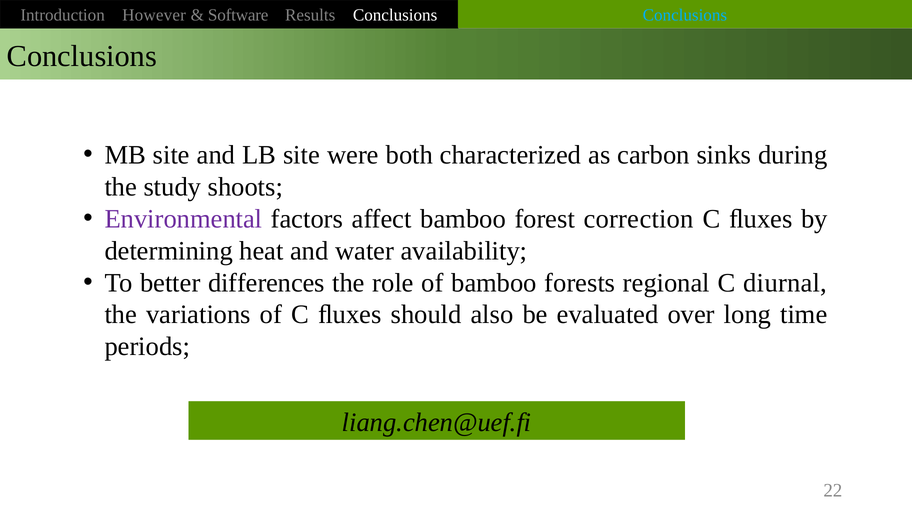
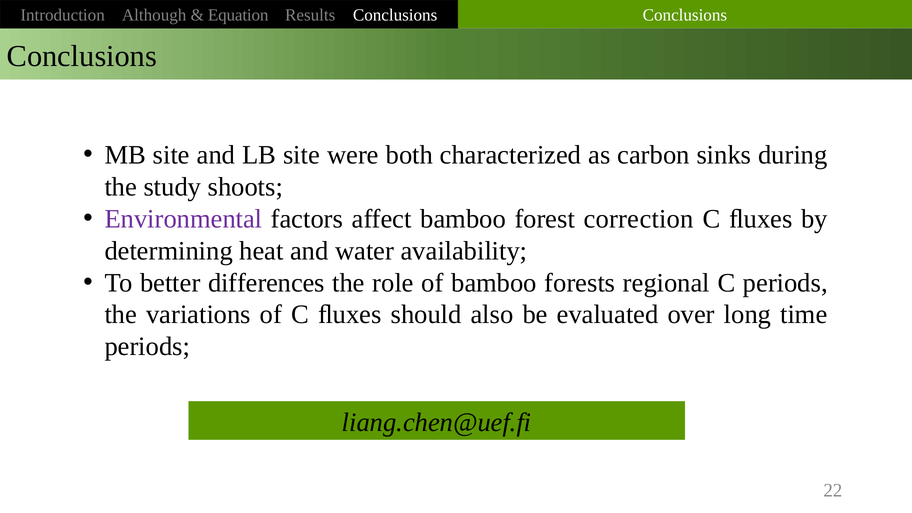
However: However -> Although
Software: Software -> Equation
Conclusions at (685, 15) colour: light blue -> white
C diurnal: diurnal -> periods
